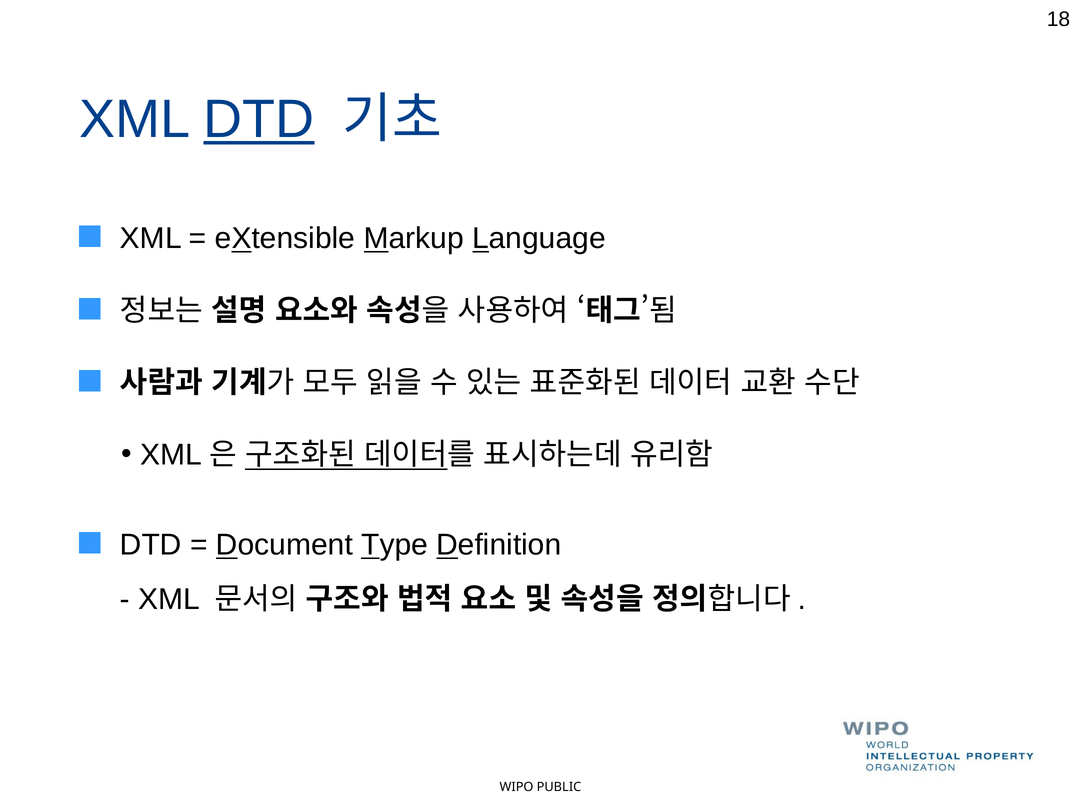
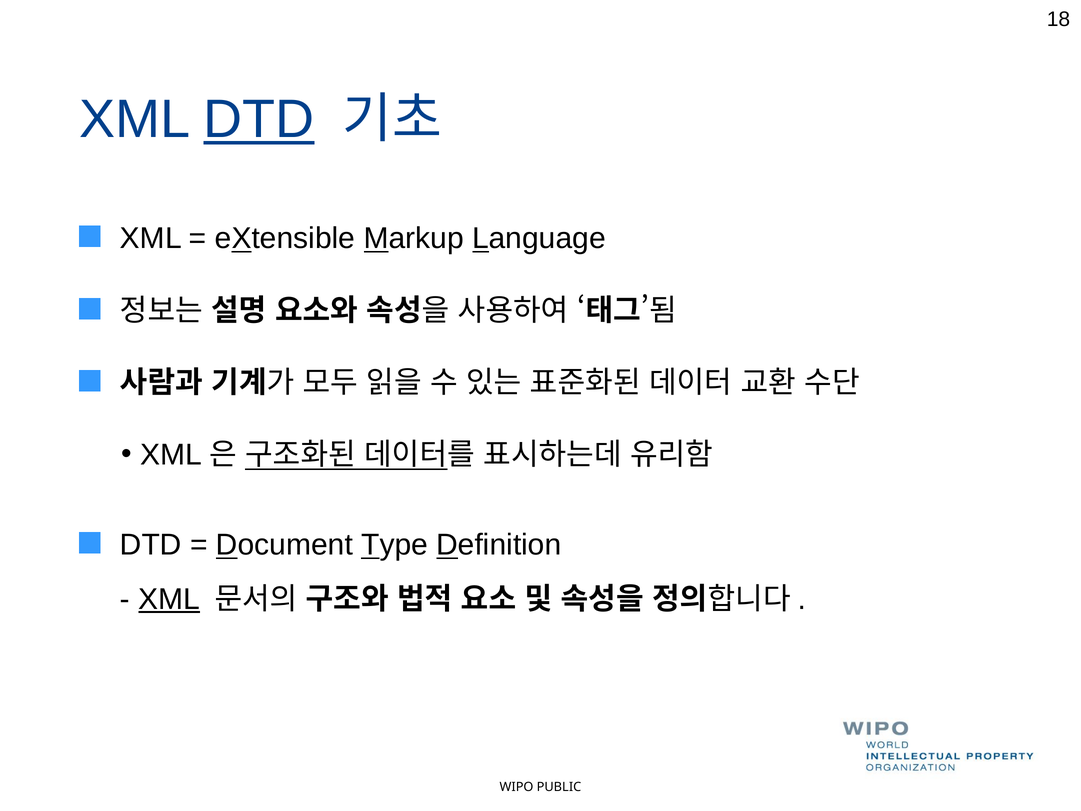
XML at (169, 599) underline: none -> present
